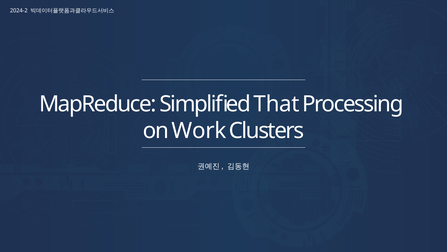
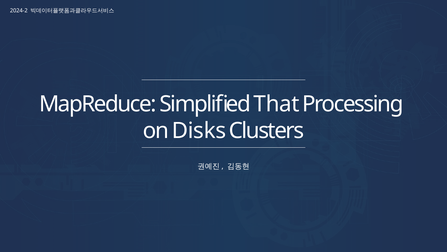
Work: Work -> Disks
